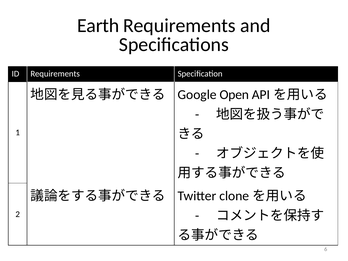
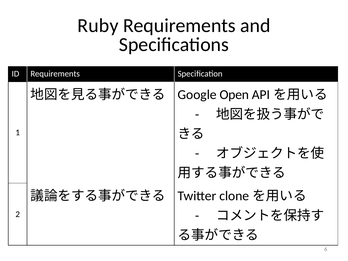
Earth: Earth -> Ruby
